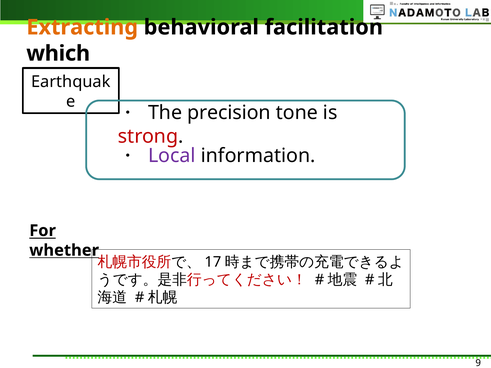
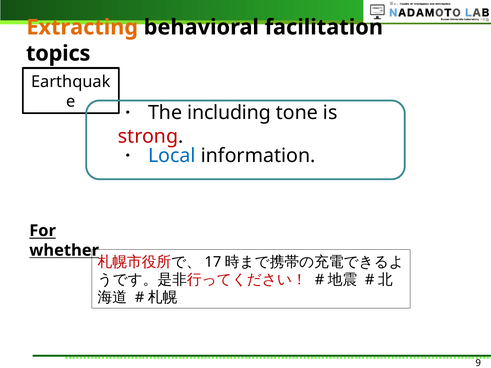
which: which -> topics
precision: precision -> including
Local colour: purple -> blue
